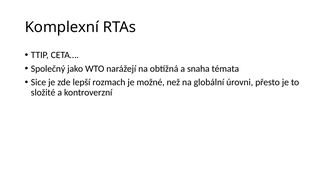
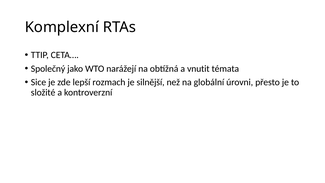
snaha: snaha -> vnutit
možné: možné -> silnější
